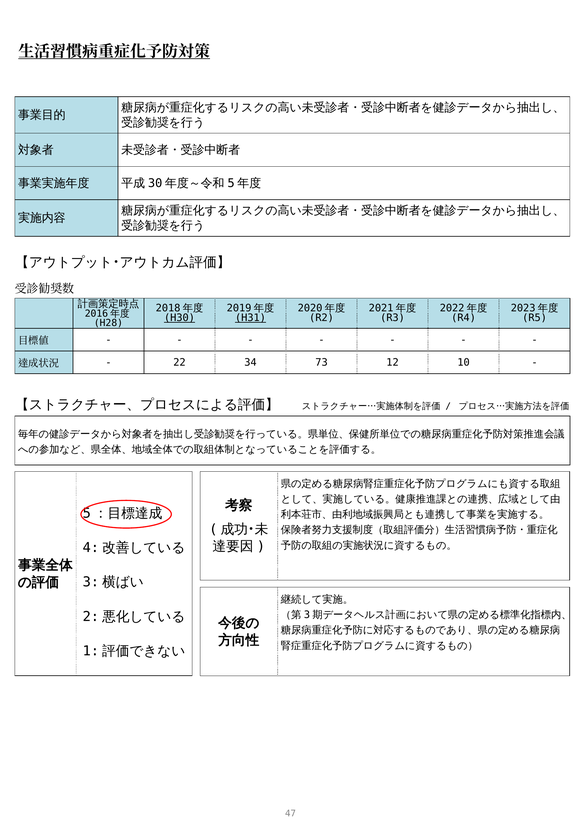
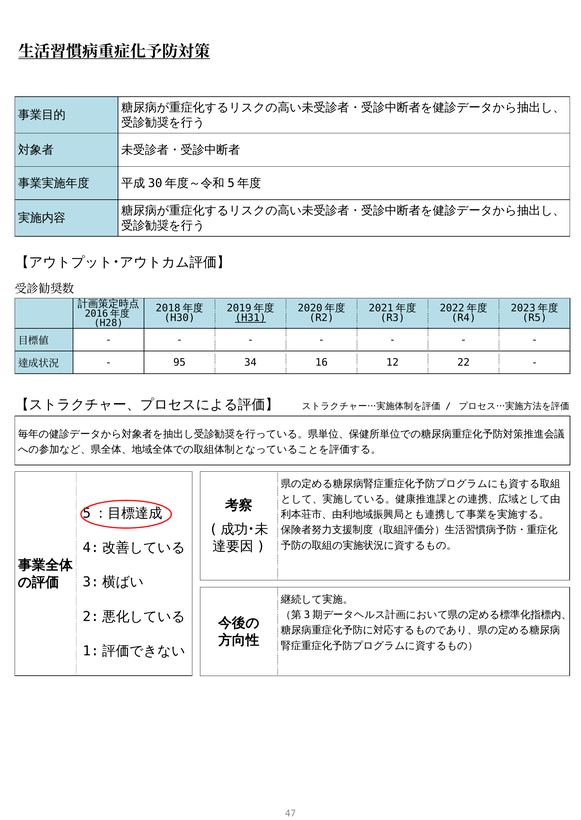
H30 underline: present -> none
22: 22 -> 95
73: 73 -> 16
10: 10 -> 22
